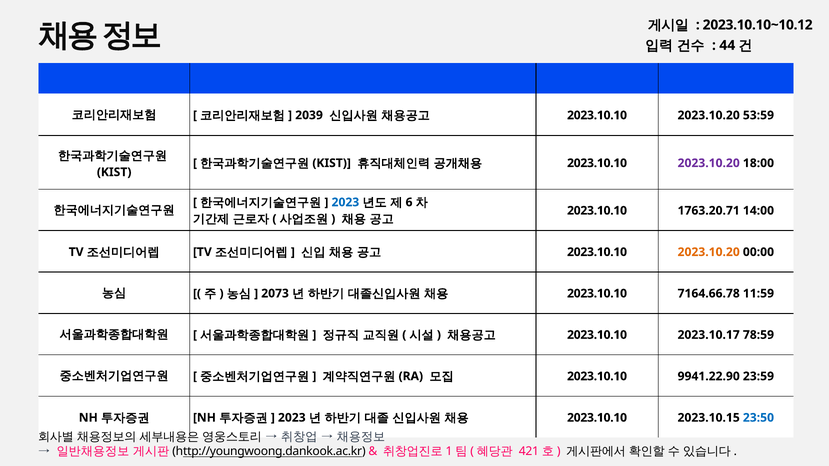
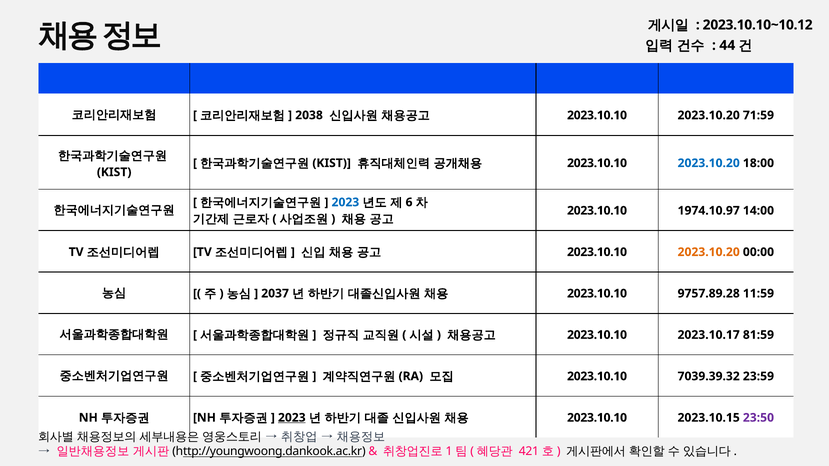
2039: 2039 -> 2038
53:59: 53:59 -> 71:59
2023.10.20 at (709, 163) colour: purple -> blue
1763.20.71: 1763.20.71 -> 1974.10.97
2073: 2073 -> 2037
7164.66.78: 7164.66.78 -> 9757.89.28
78:59: 78:59 -> 81:59
9941.22.90: 9941.22.90 -> 7039.39.32
2023 at (292, 418) underline: none -> present
23:50 colour: blue -> purple
